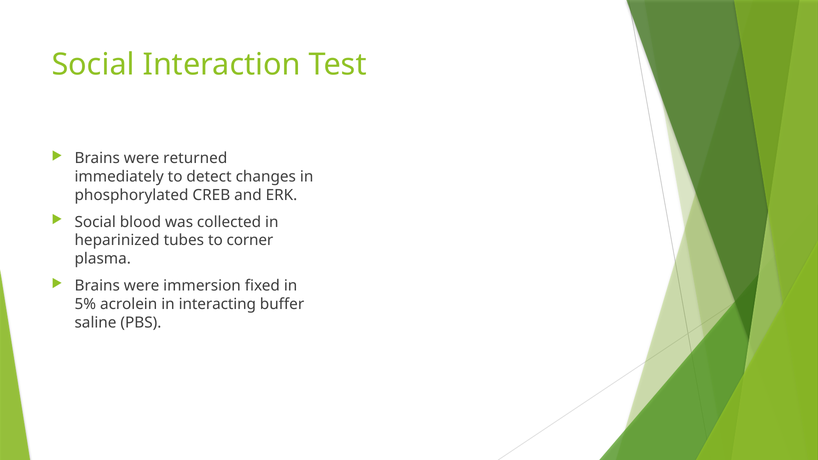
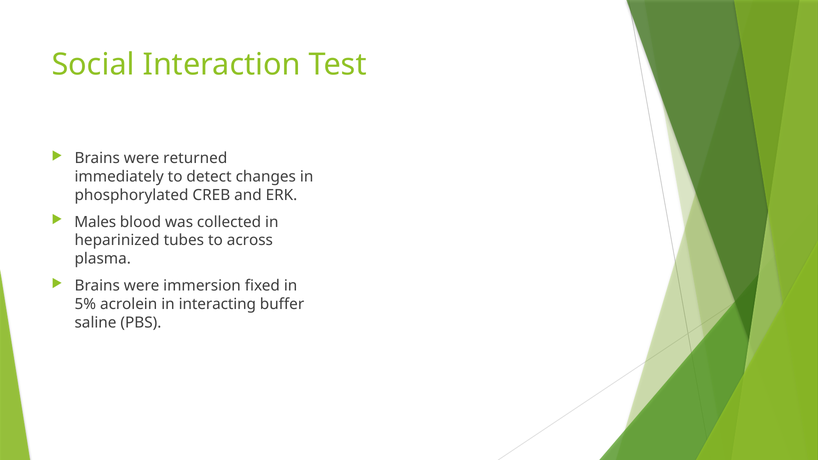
Social at (95, 222): Social -> Males
corner: corner -> across
